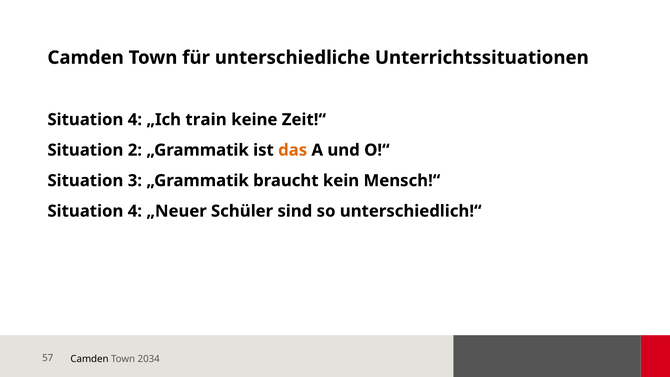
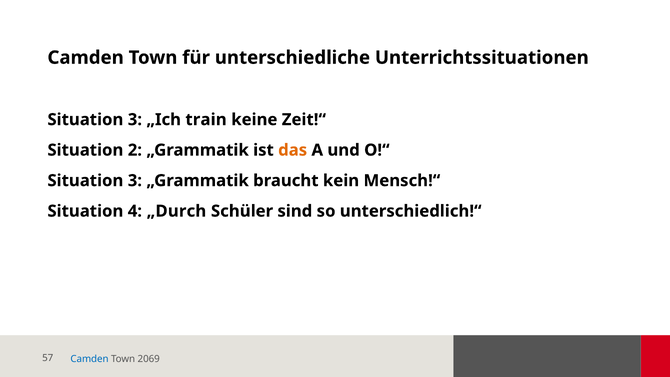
4 at (135, 120): 4 -> 3
„Neuer: „Neuer -> „Durch
Camden at (89, 359) colour: black -> blue
2034: 2034 -> 2069
